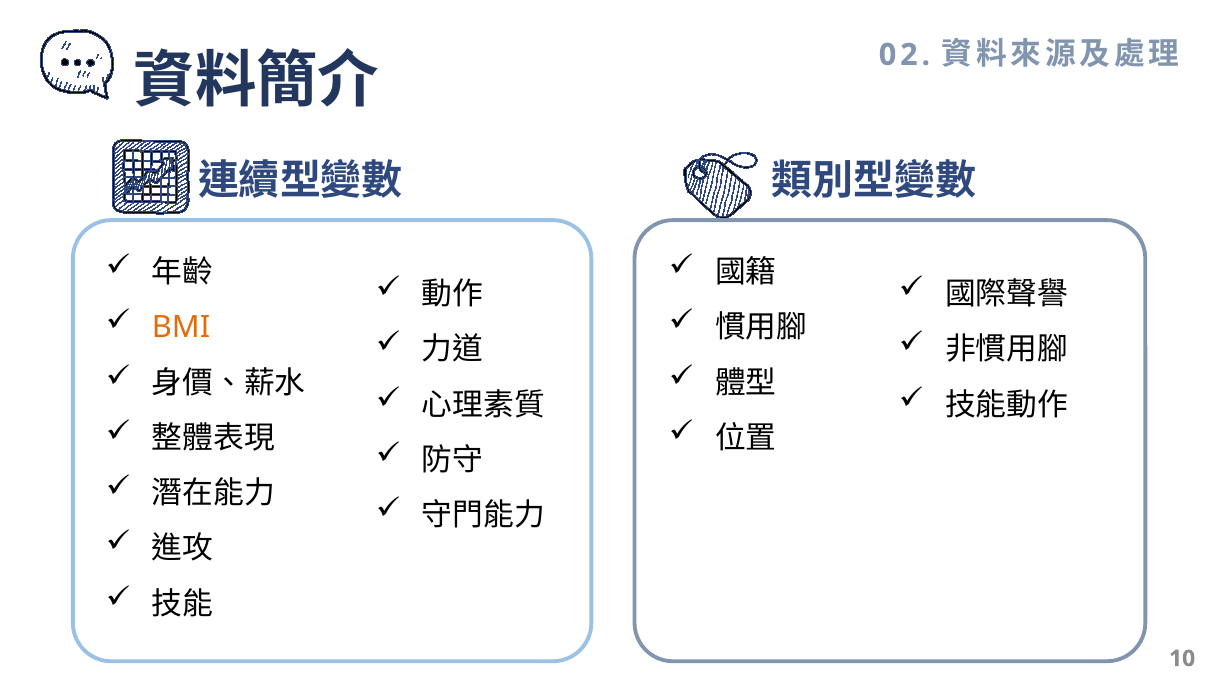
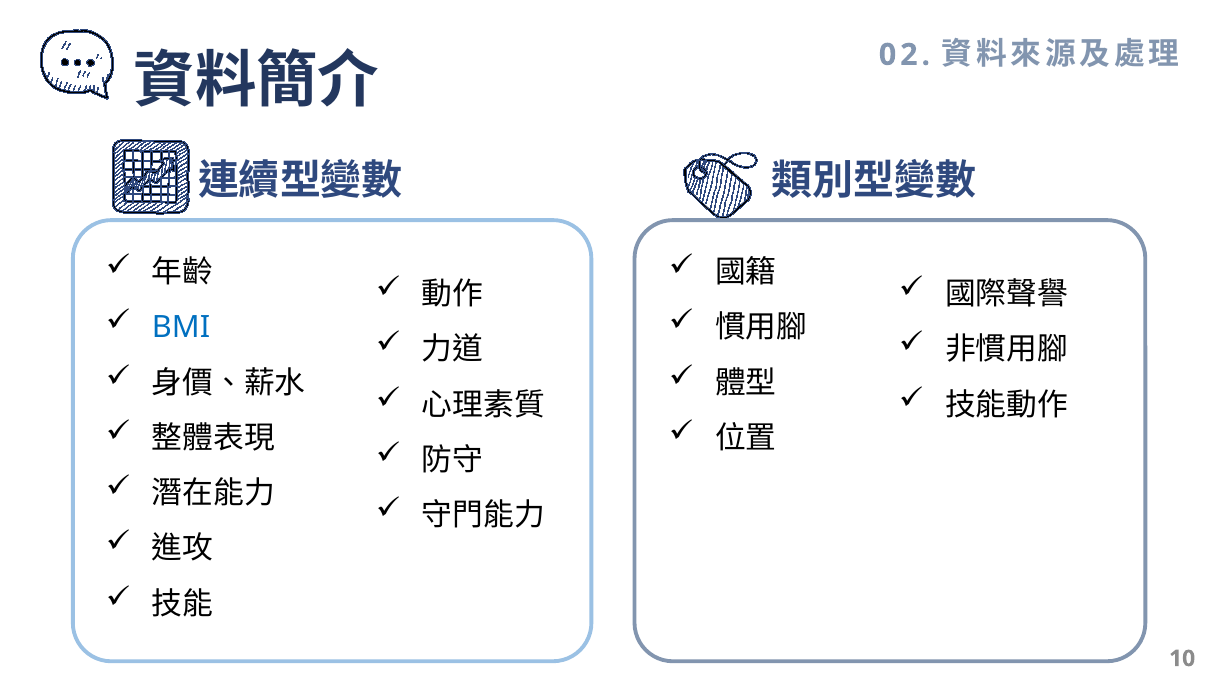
BMI colour: orange -> blue
